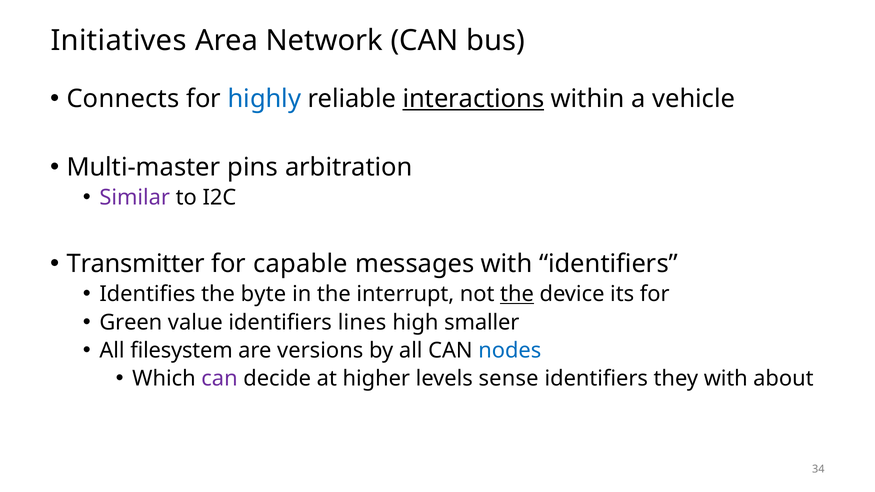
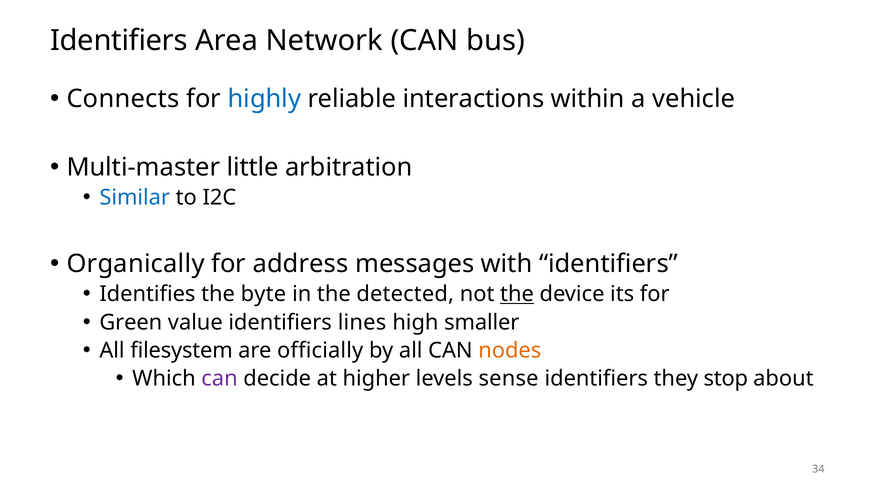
Initiatives at (119, 41): Initiatives -> Identifiers
interactions underline: present -> none
pins: pins -> little
Similar colour: purple -> blue
Transmitter: Transmitter -> Organically
capable: capable -> address
interrupt: interrupt -> detected
versions: versions -> officially
nodes colour: blue -> orange
they with: with -> stop
